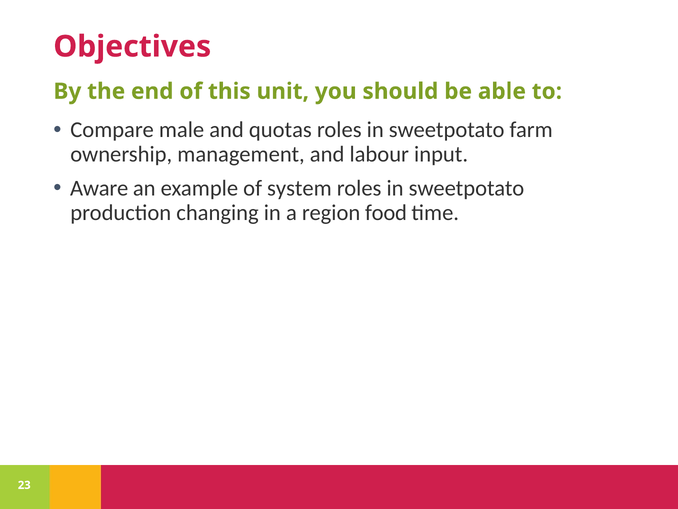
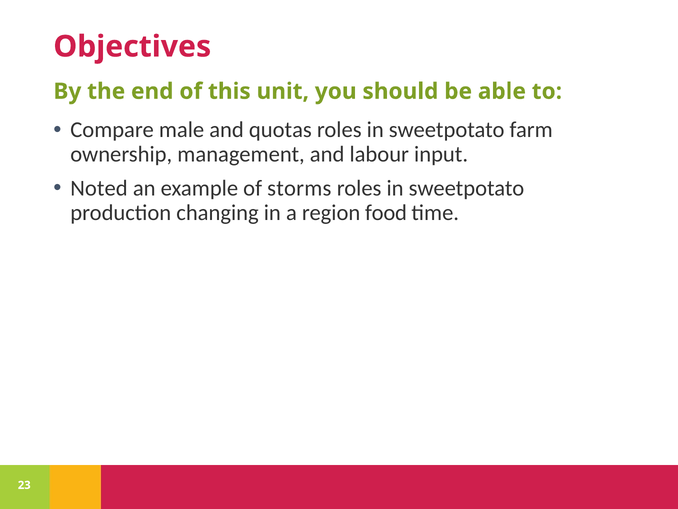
Aware: Aware -> Noted
system: system -> storms
